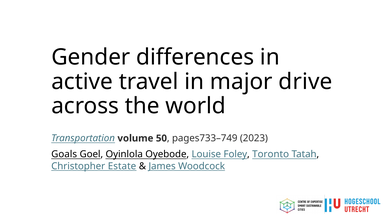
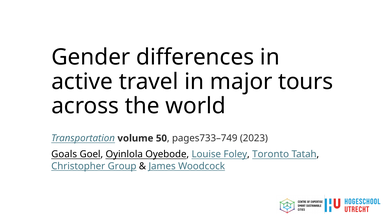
drive: drive -> tours
Estate: Estate -> Group
